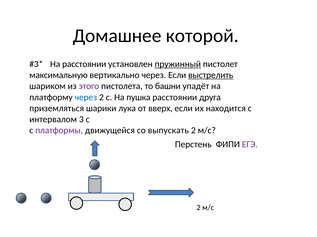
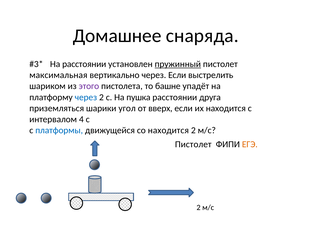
которой: которой -> снаряда
максимальную: максимальную -> максимальная
выстрелить underline: present -> none
башни: башни -> башне
лука: лука -> угол
3: 3 -> 4
платформы colour: purple -> blue
со выпускать: выпускать -> находится
Перстень at (193, 145): Перстень -> Пистолет
ЕГЭ colour: purple -> orange
